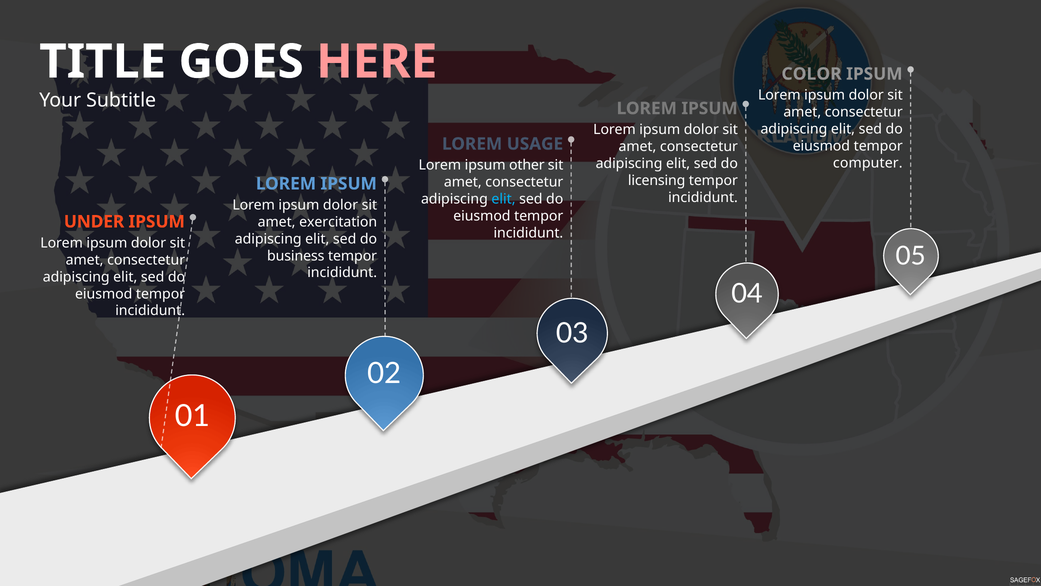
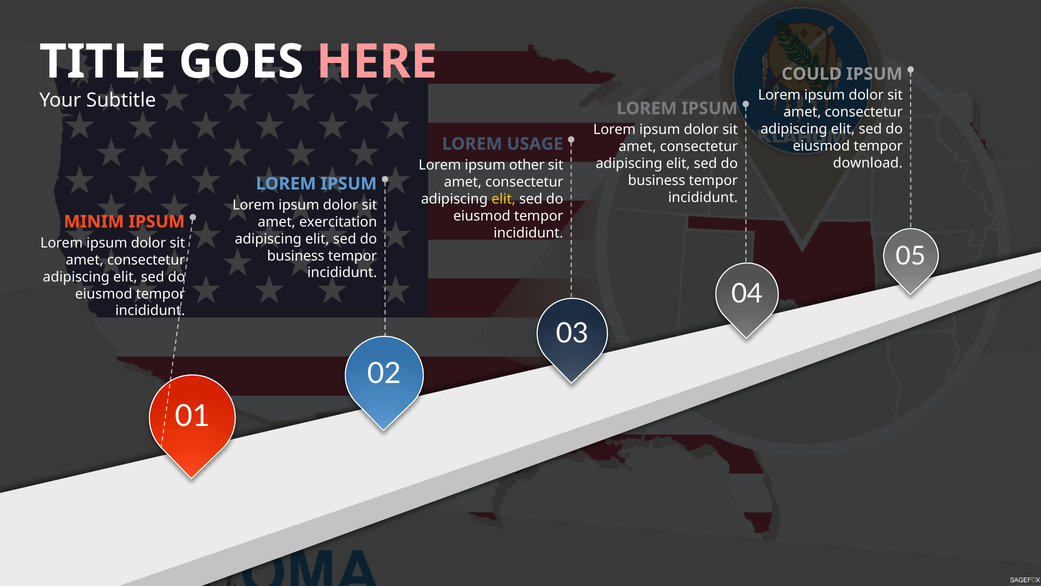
COLOR: COLOR -> COULD
computer: computer -> download
licensing at (657, 180): licensing -> business
elit at (503, 199) colour: light blue -> yellow
UNDER: UNDER -> MINIM
